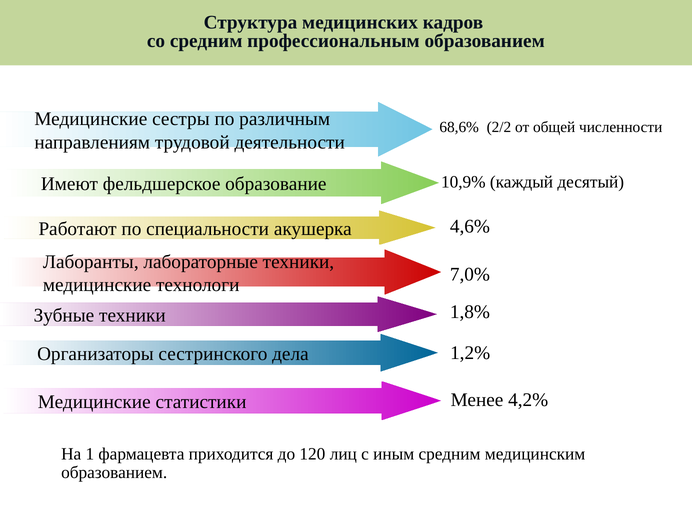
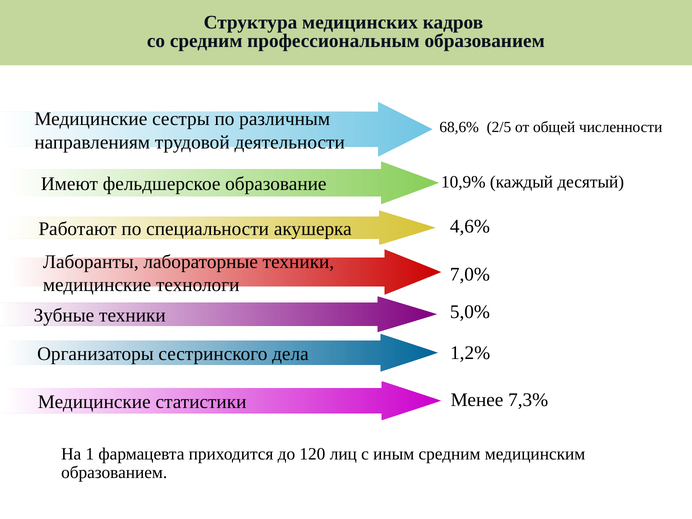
2/2: 2/2 -> 2/5
1,8%: 1,8% -> 5,0%
4,2%: 4,2% -> 7,3%
